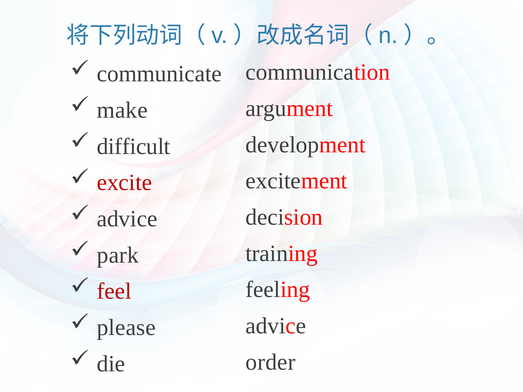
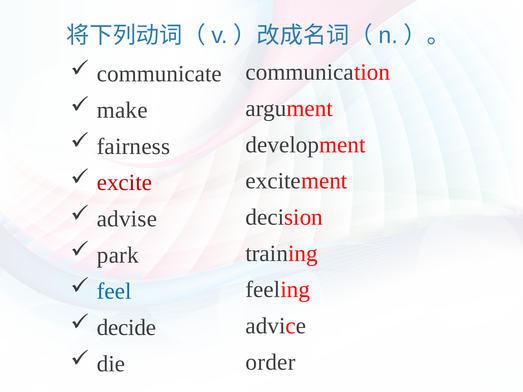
difficult: difficult -> fairness
advice at (127, 219): advice -> advise
feel colour: red -> blue
please: please -> decide
